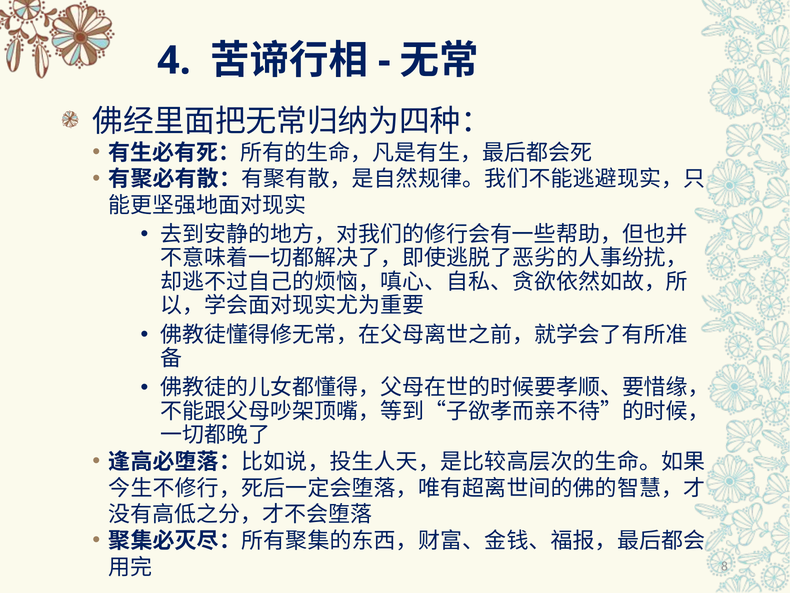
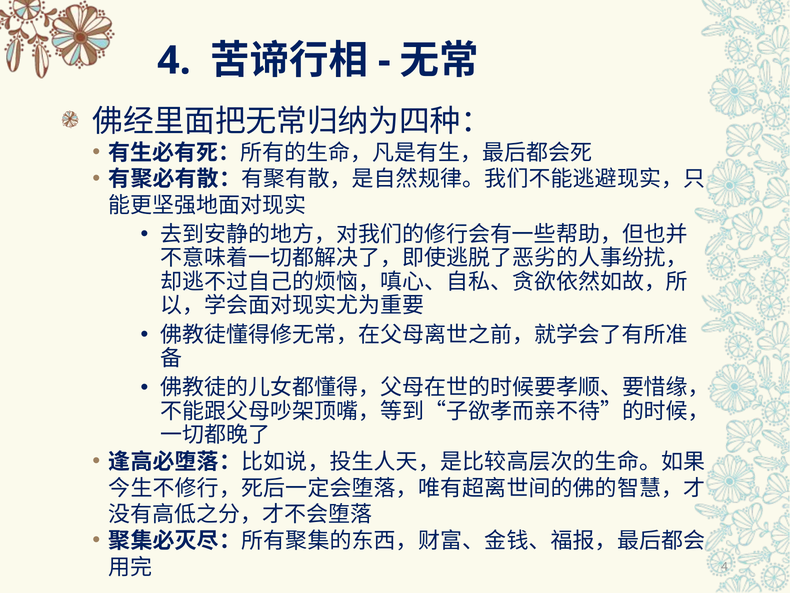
8 at (725, 566): 8 -> 4
